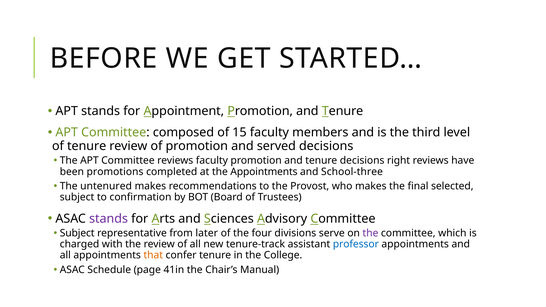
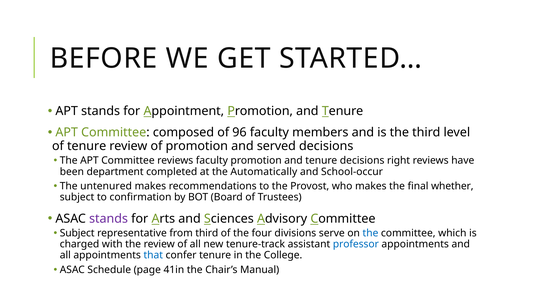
15: 15 -> 96
promotions: promotions -> department
the Appointments: Appointments -> Automatically
School-three: School-three -> School-occur
selected: selected -> whether
from later: later -> third
the at (370, 233) colour: purple -> blue
that colour: orange -> blue
